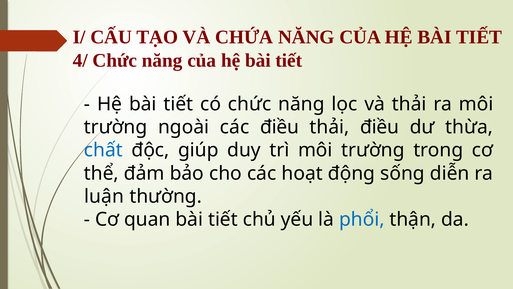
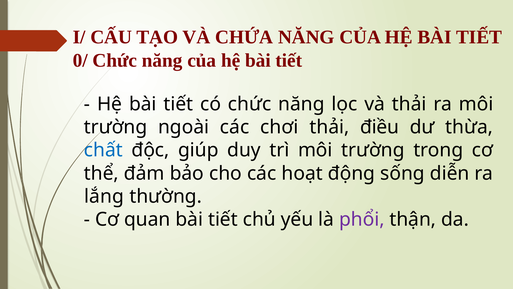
4/: 4/ -> 0/
các điều: điều -> chơi
luận: luận -> lắng
phổi colour: blue -> purple
